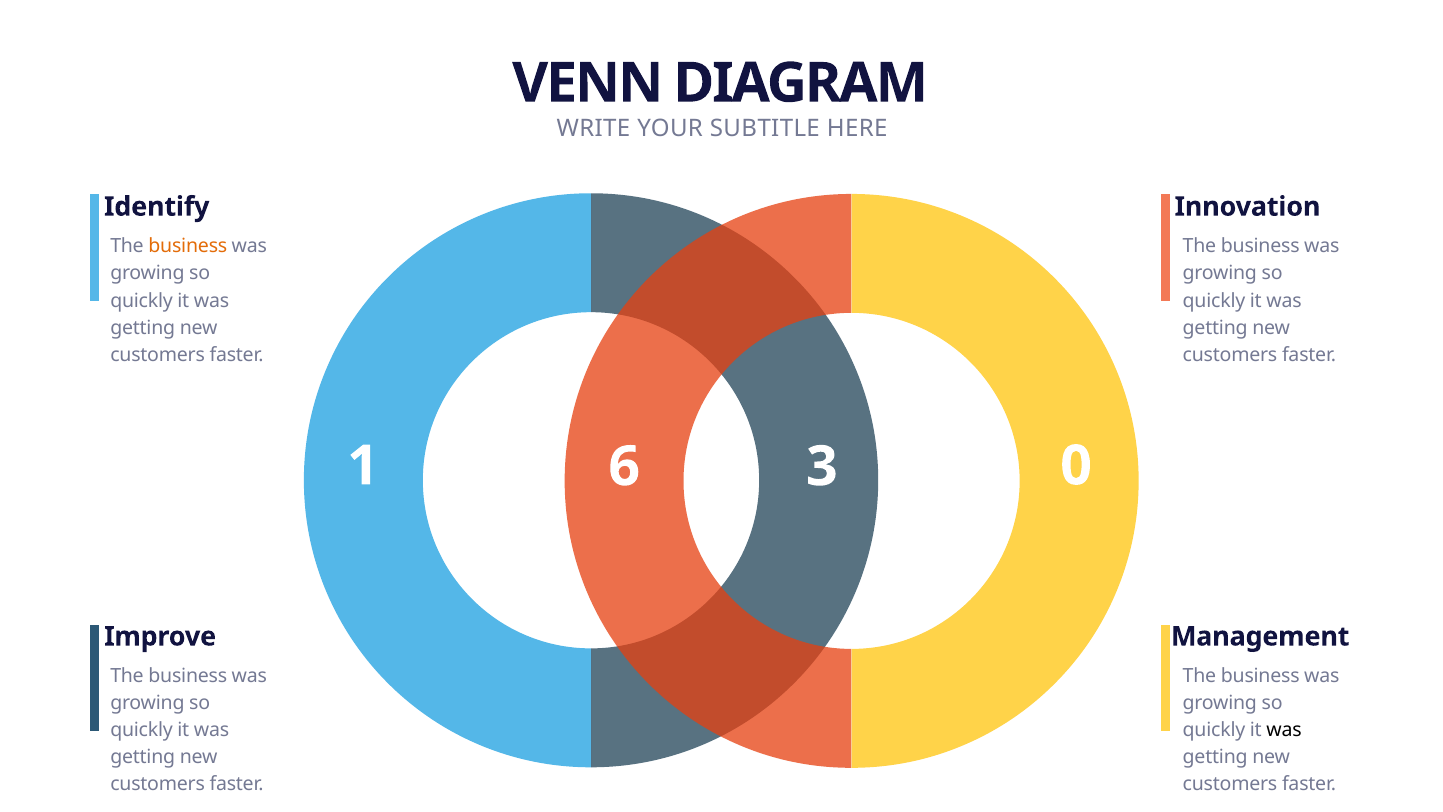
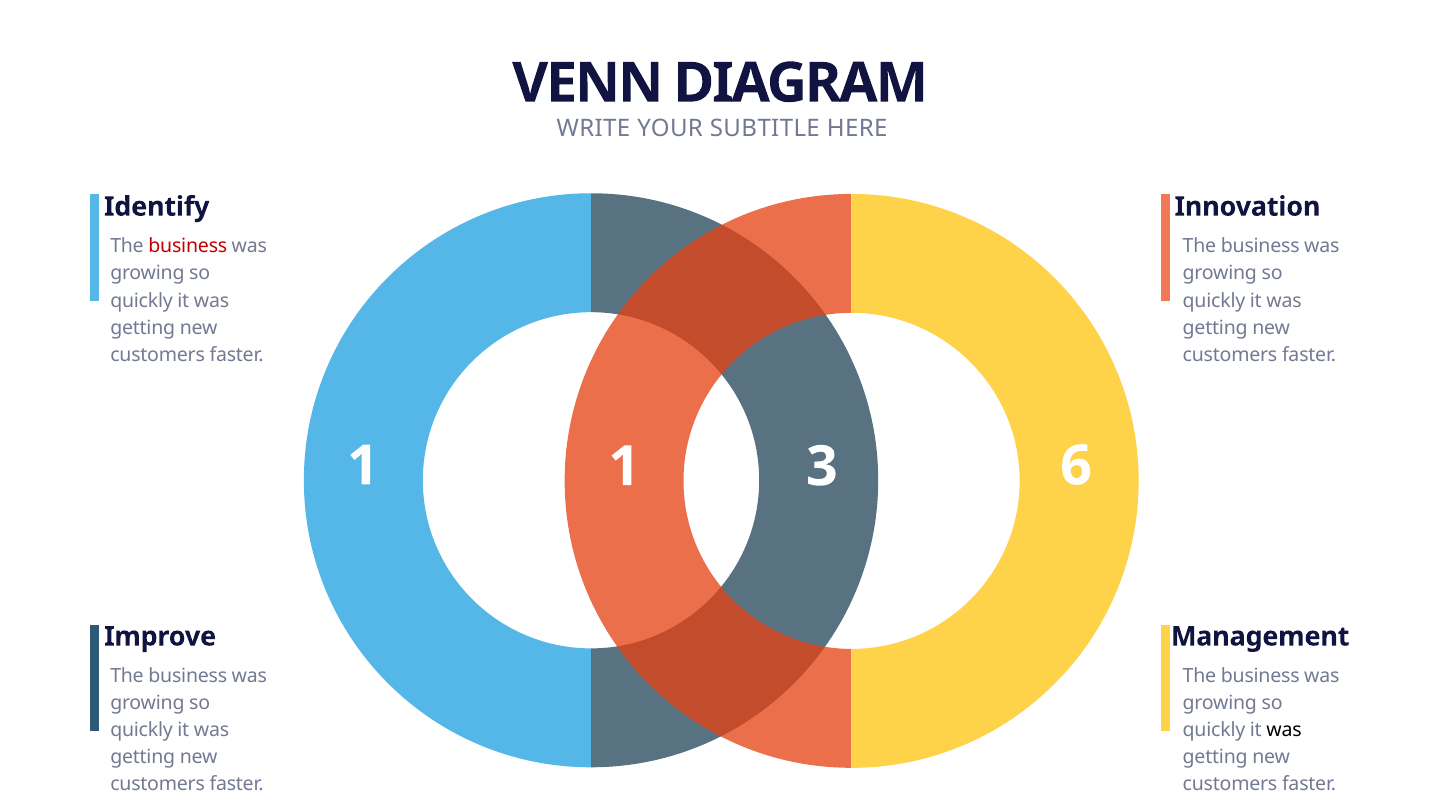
business at (188, 246) colour: orange -> red
1 6: 6 -> 1
0: 0 -> 6
